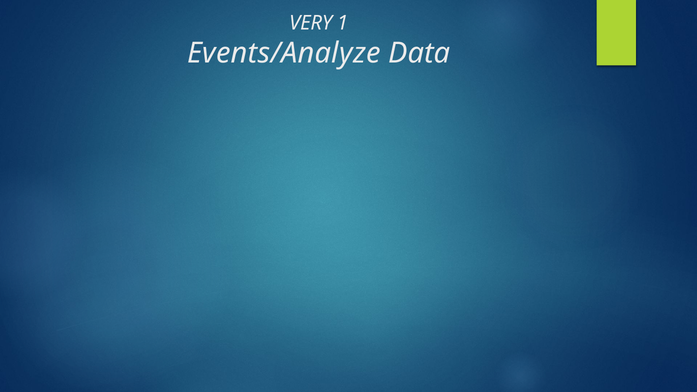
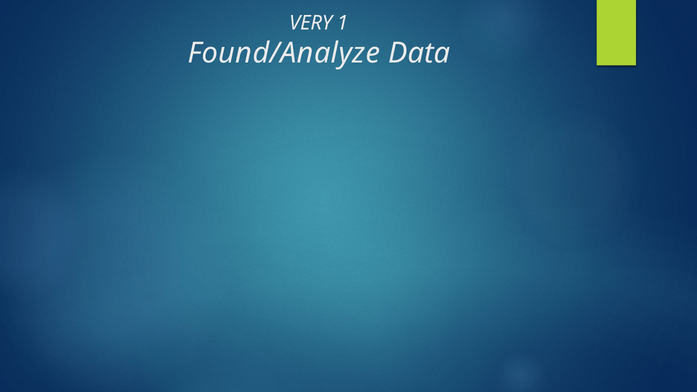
Events/Analyze: Events/Analyze -> Found/Analyze
